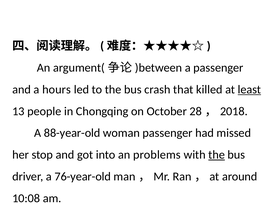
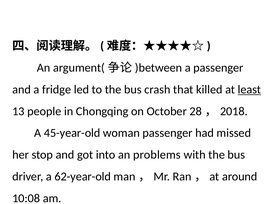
hours: hours -> fridge
88-year-old: 88-year-old -> 45-year-old
the at (217, 155) underline: present -> none
76-year-old: 76-year-old -> 62-year-old
